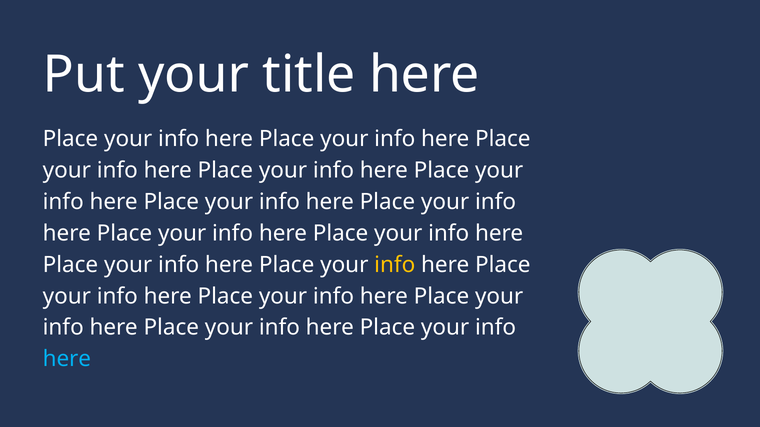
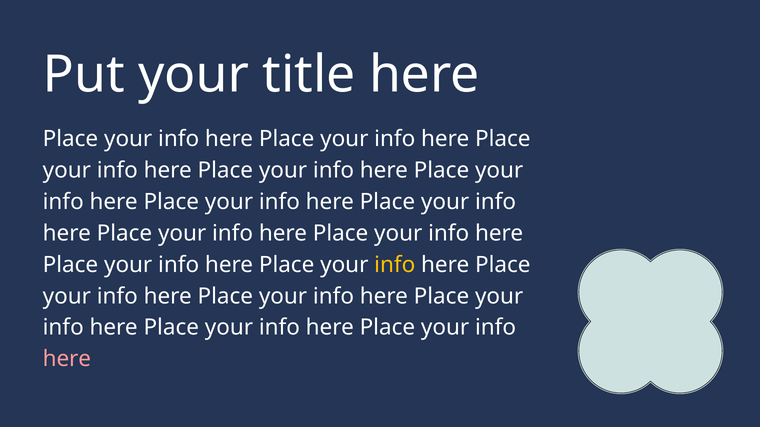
here at (67, 359) colour: light blue -> pink
